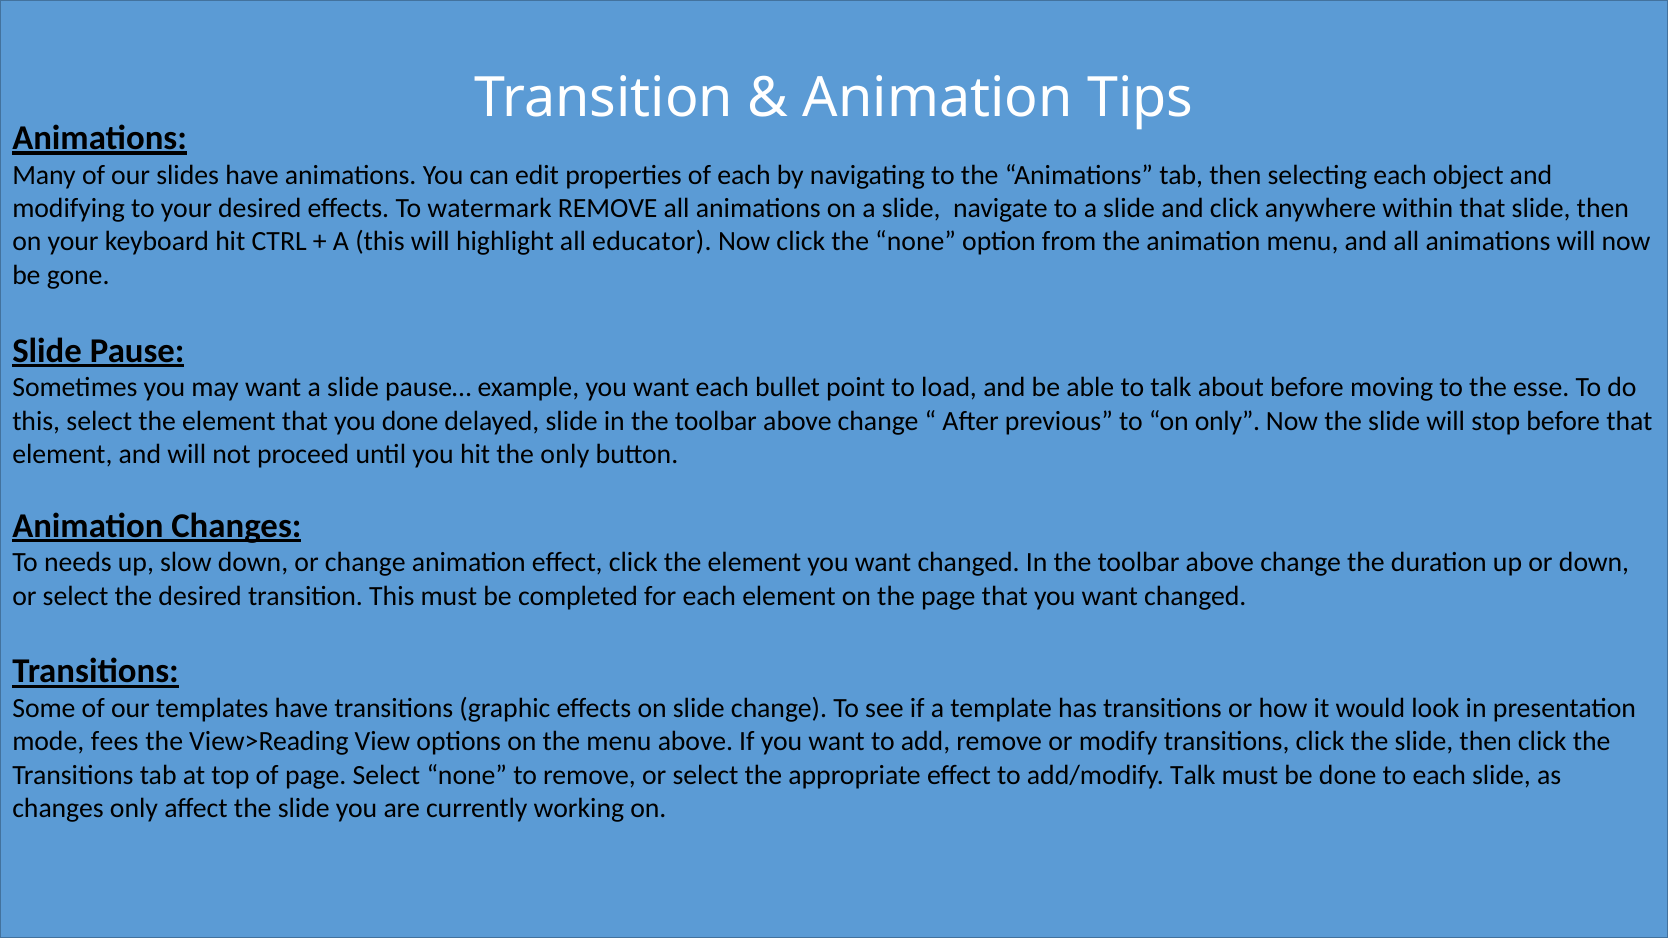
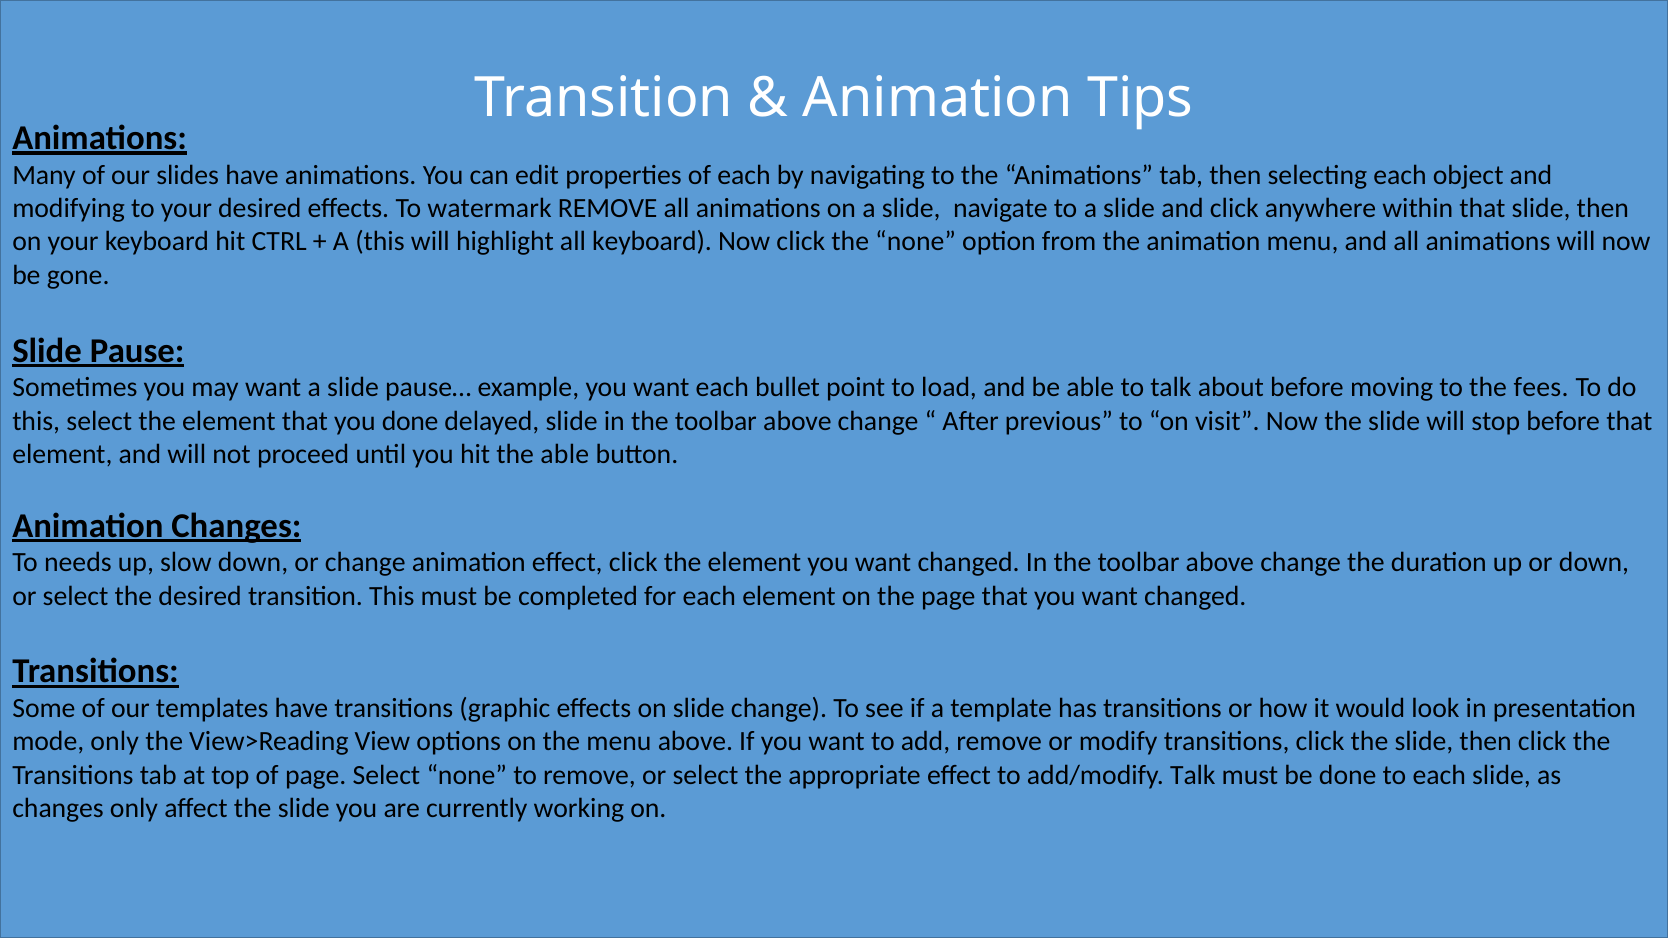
all educator: educator -> keyboard
esse: esse -> fees
on only: only -> visit
the only: only -> able
mode fees: fees -> only
